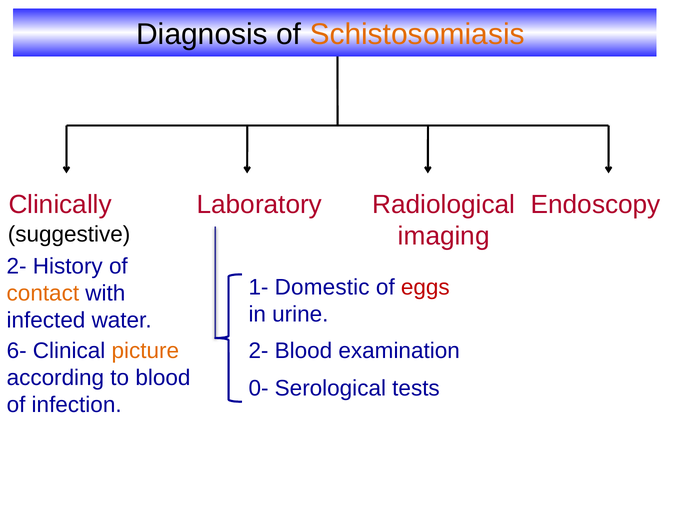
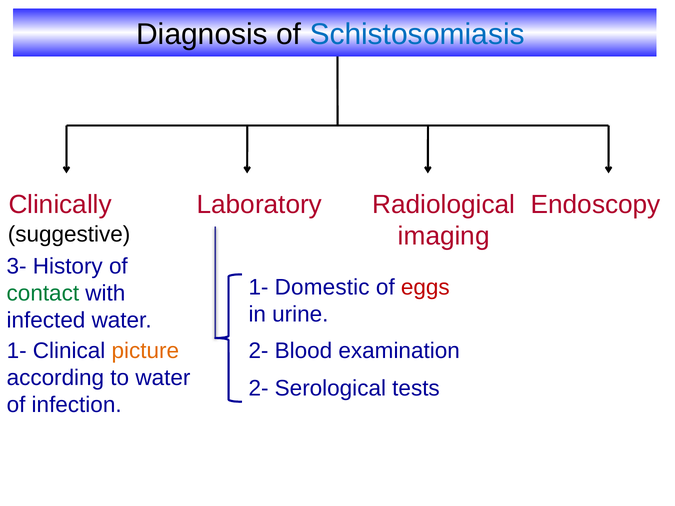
Schistosomiasis colour: orange -> blue
2- at (17, 266): 2- -> 3-
contact colour: orange -> green
6- at (17, 351): 6- -> 1-
to blood: blood -> water
0- at (259, 388): 0- -> 2-
